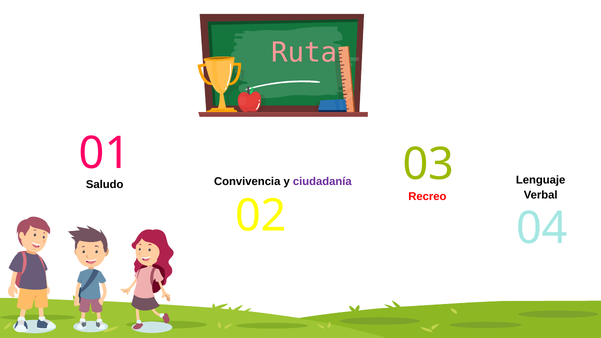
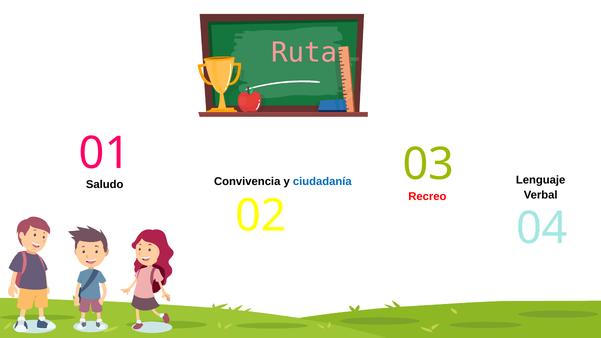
ciudadanía colour: purple -> blue
